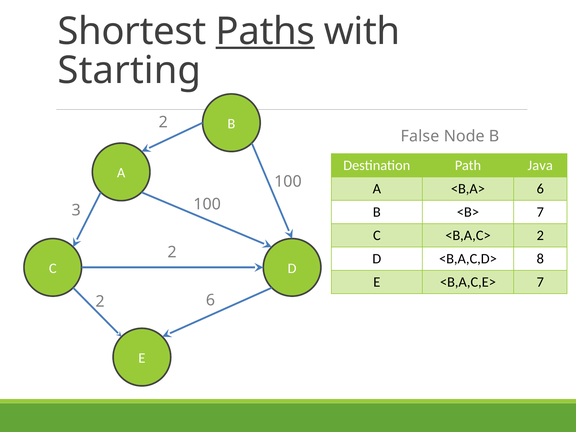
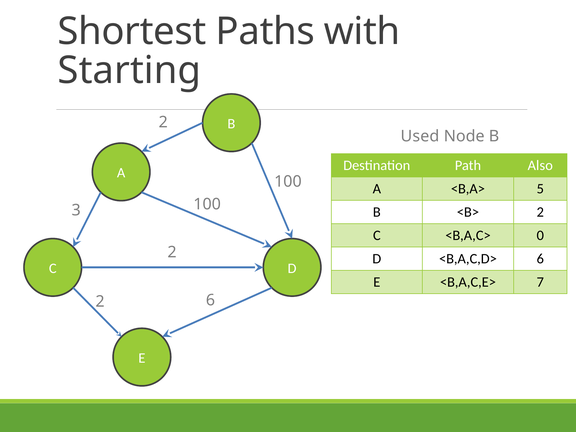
Paths underline: present -> none
False: False -> Used
Java: Java -> Also
<B,A> 6: 6 -> 5
<B> 7: 7 -> 2
<B,A,C> 2: 2 -> 0
<B,A,C,D> 8: 8 -> 6
